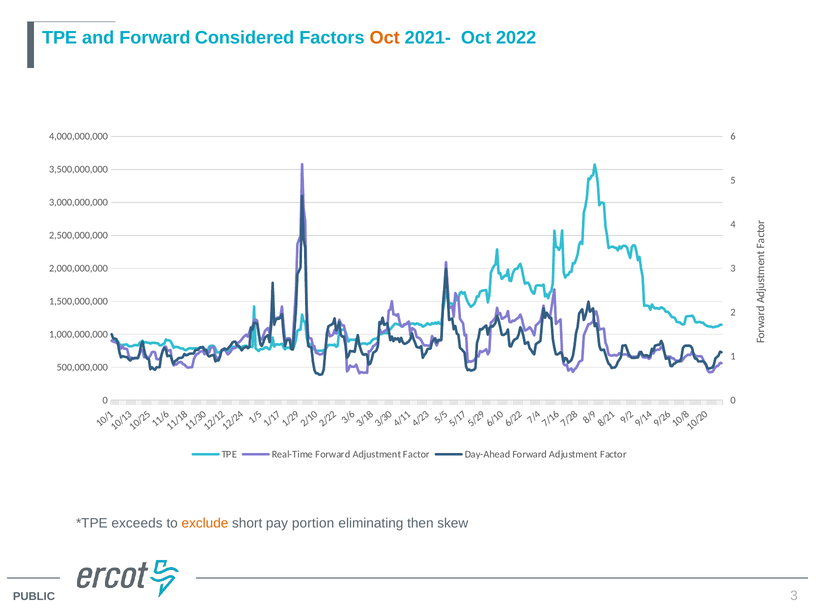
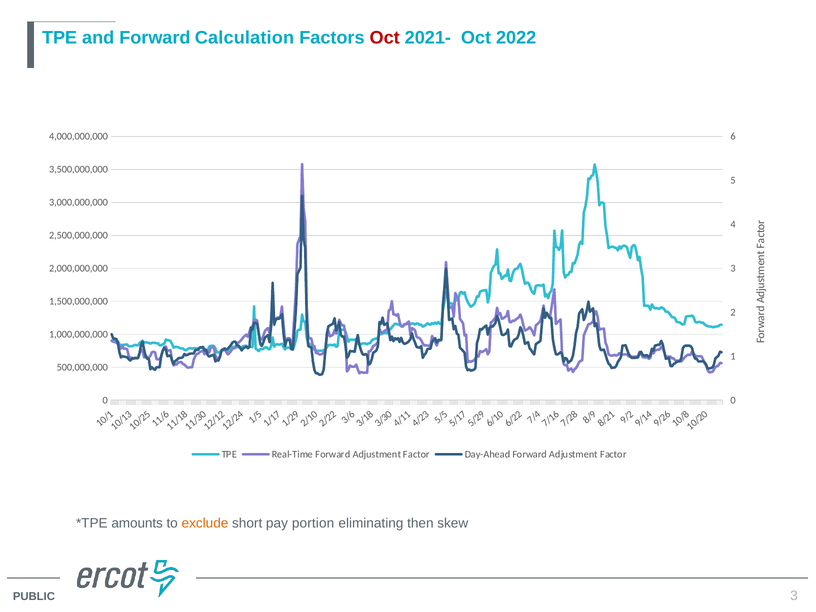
Considered: Considered -> Calculation
Oct at (385, 38) colour: orange -> red
exceeds: exceeds -> amounts
